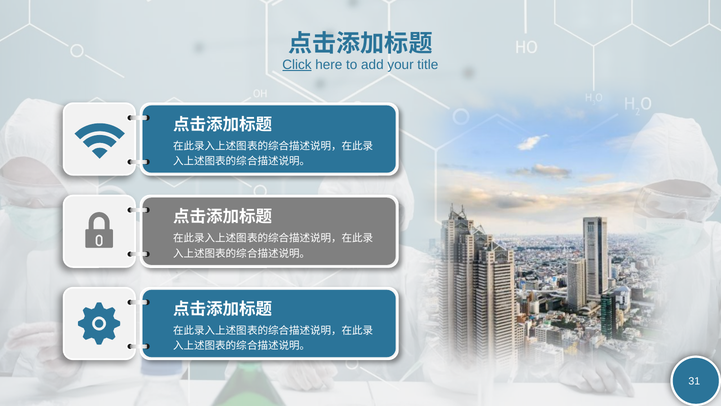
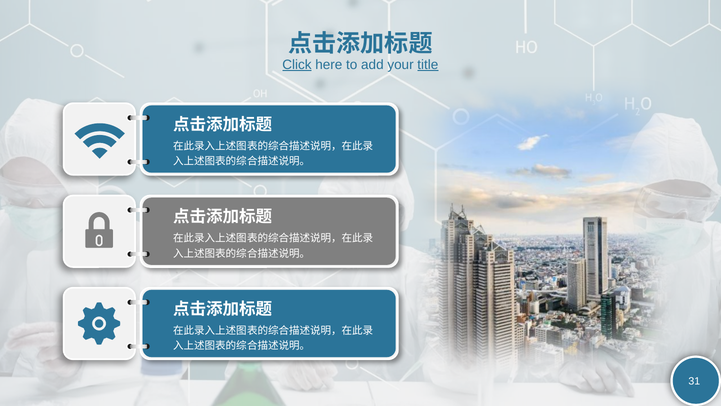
title underline: none -> present
